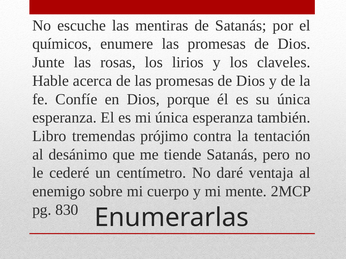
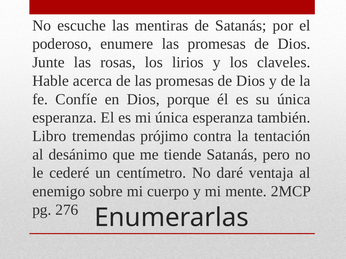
químicos: químicos -> poderoso
830: 830 -> 276
